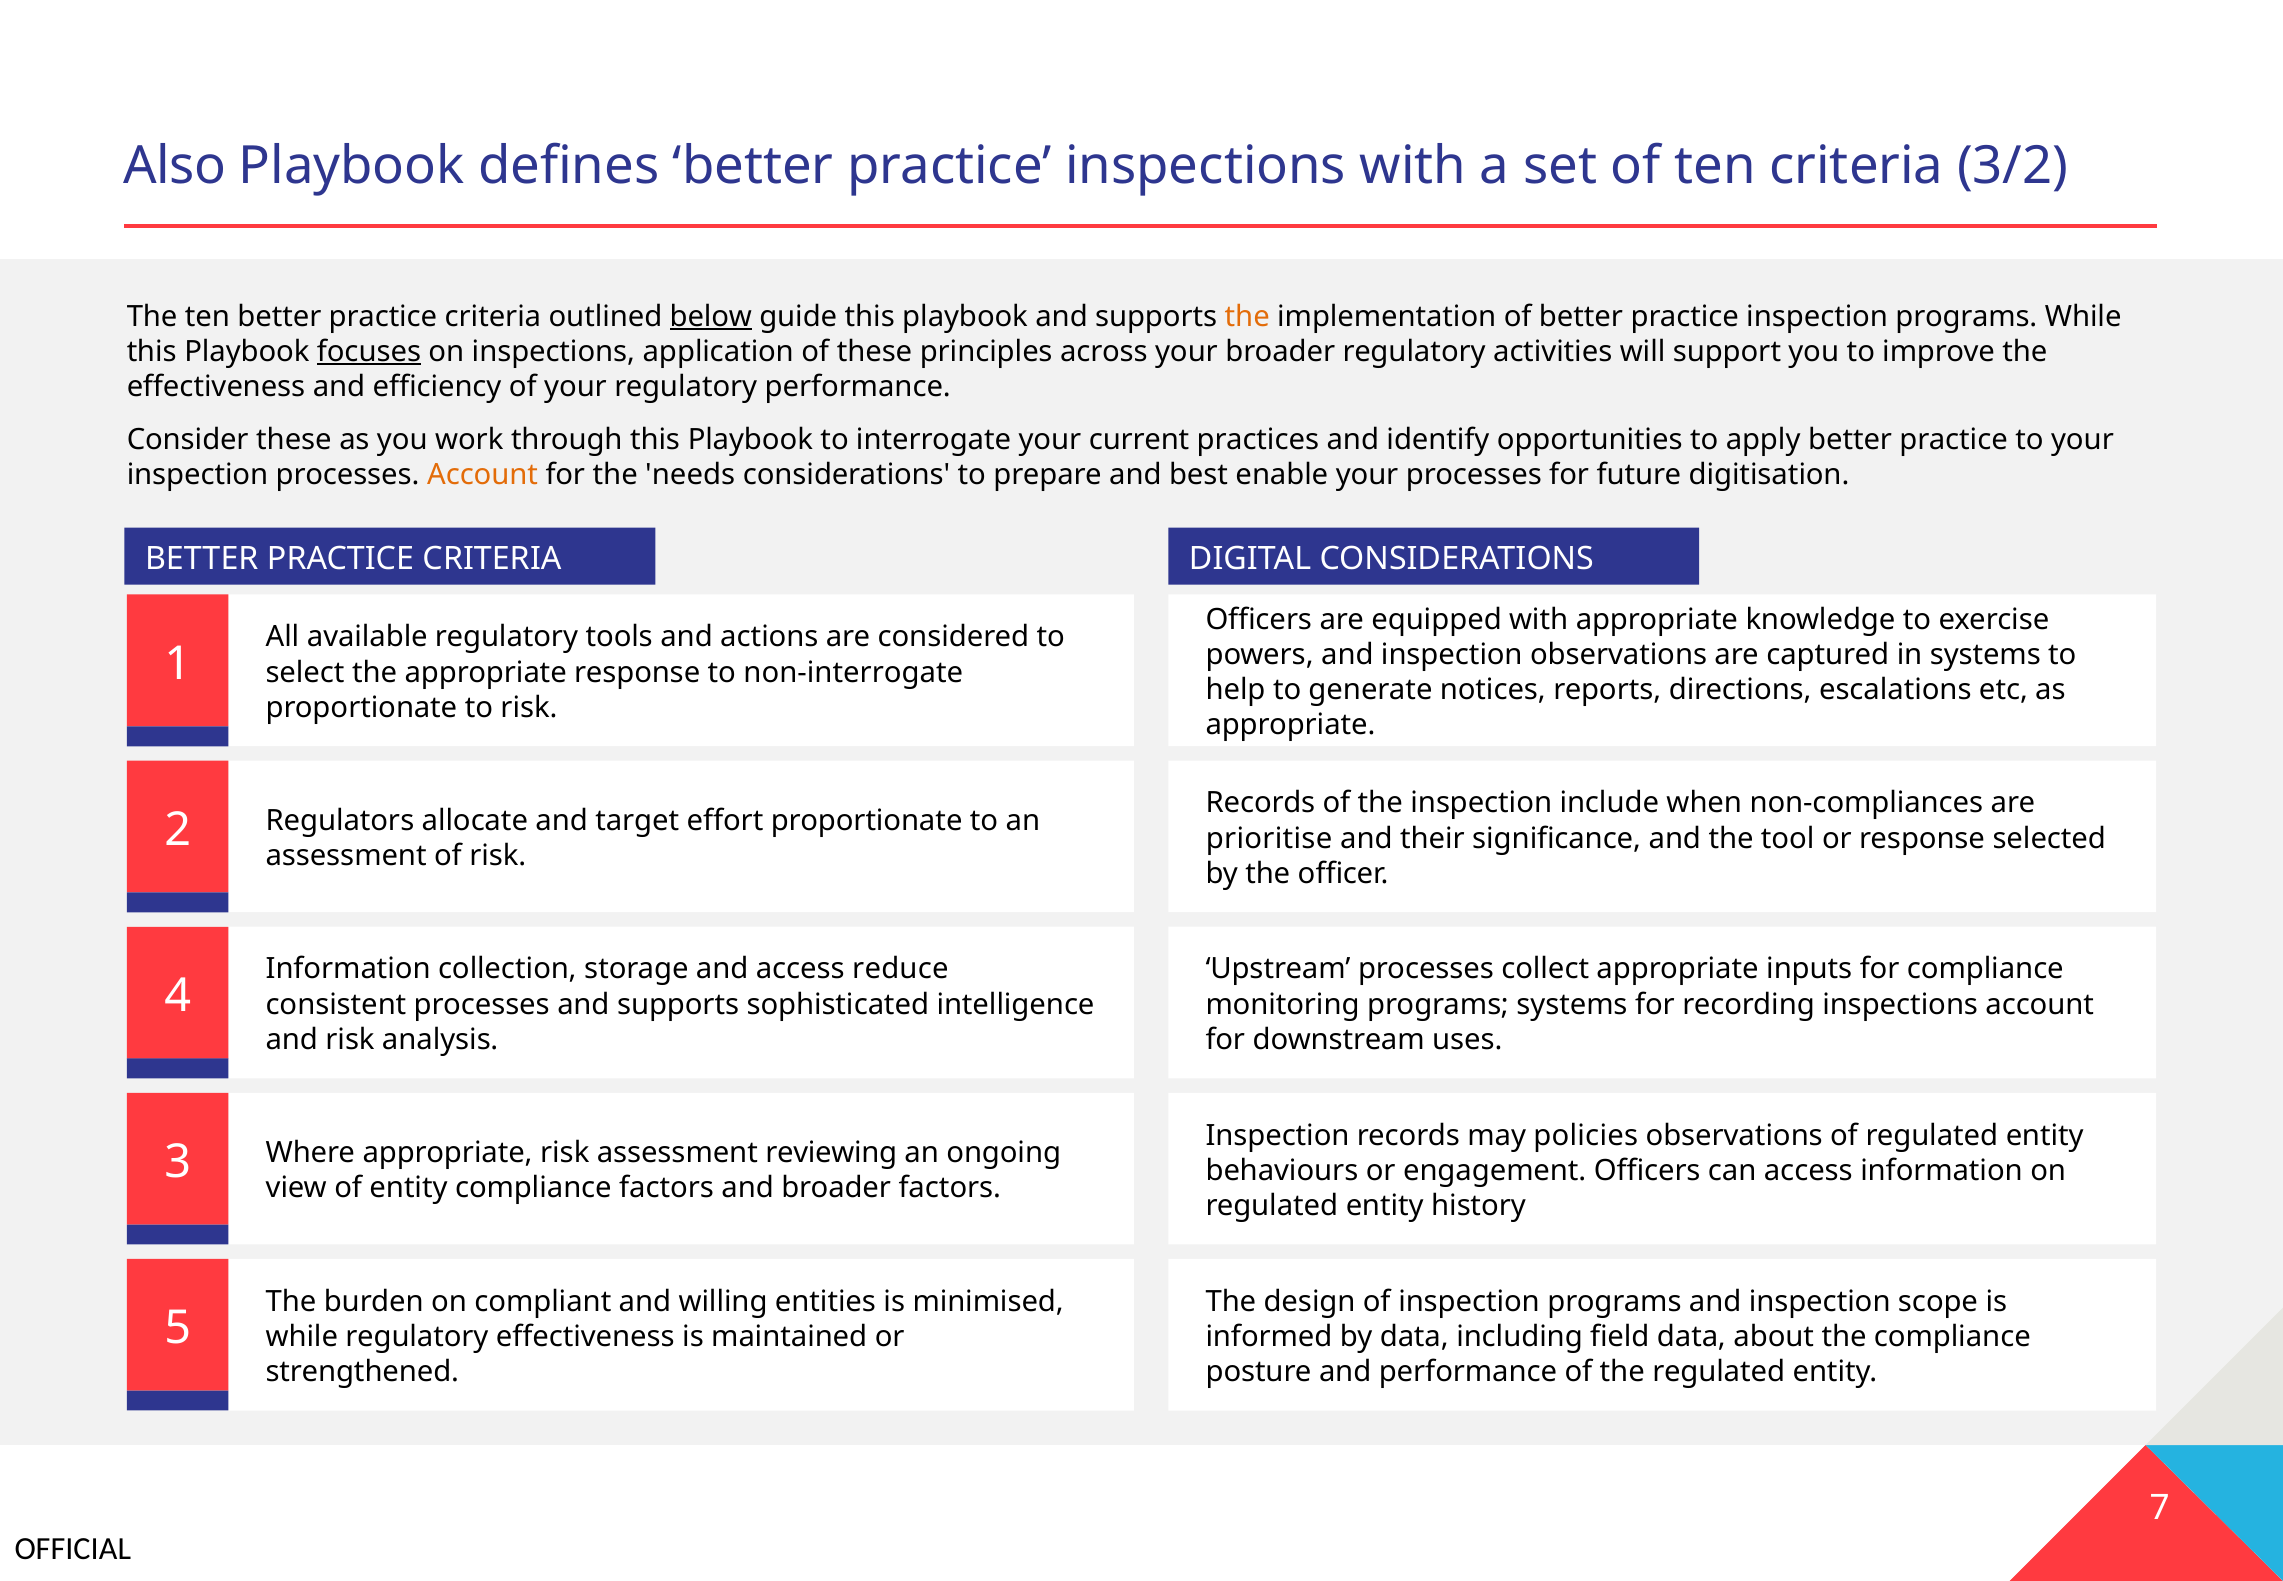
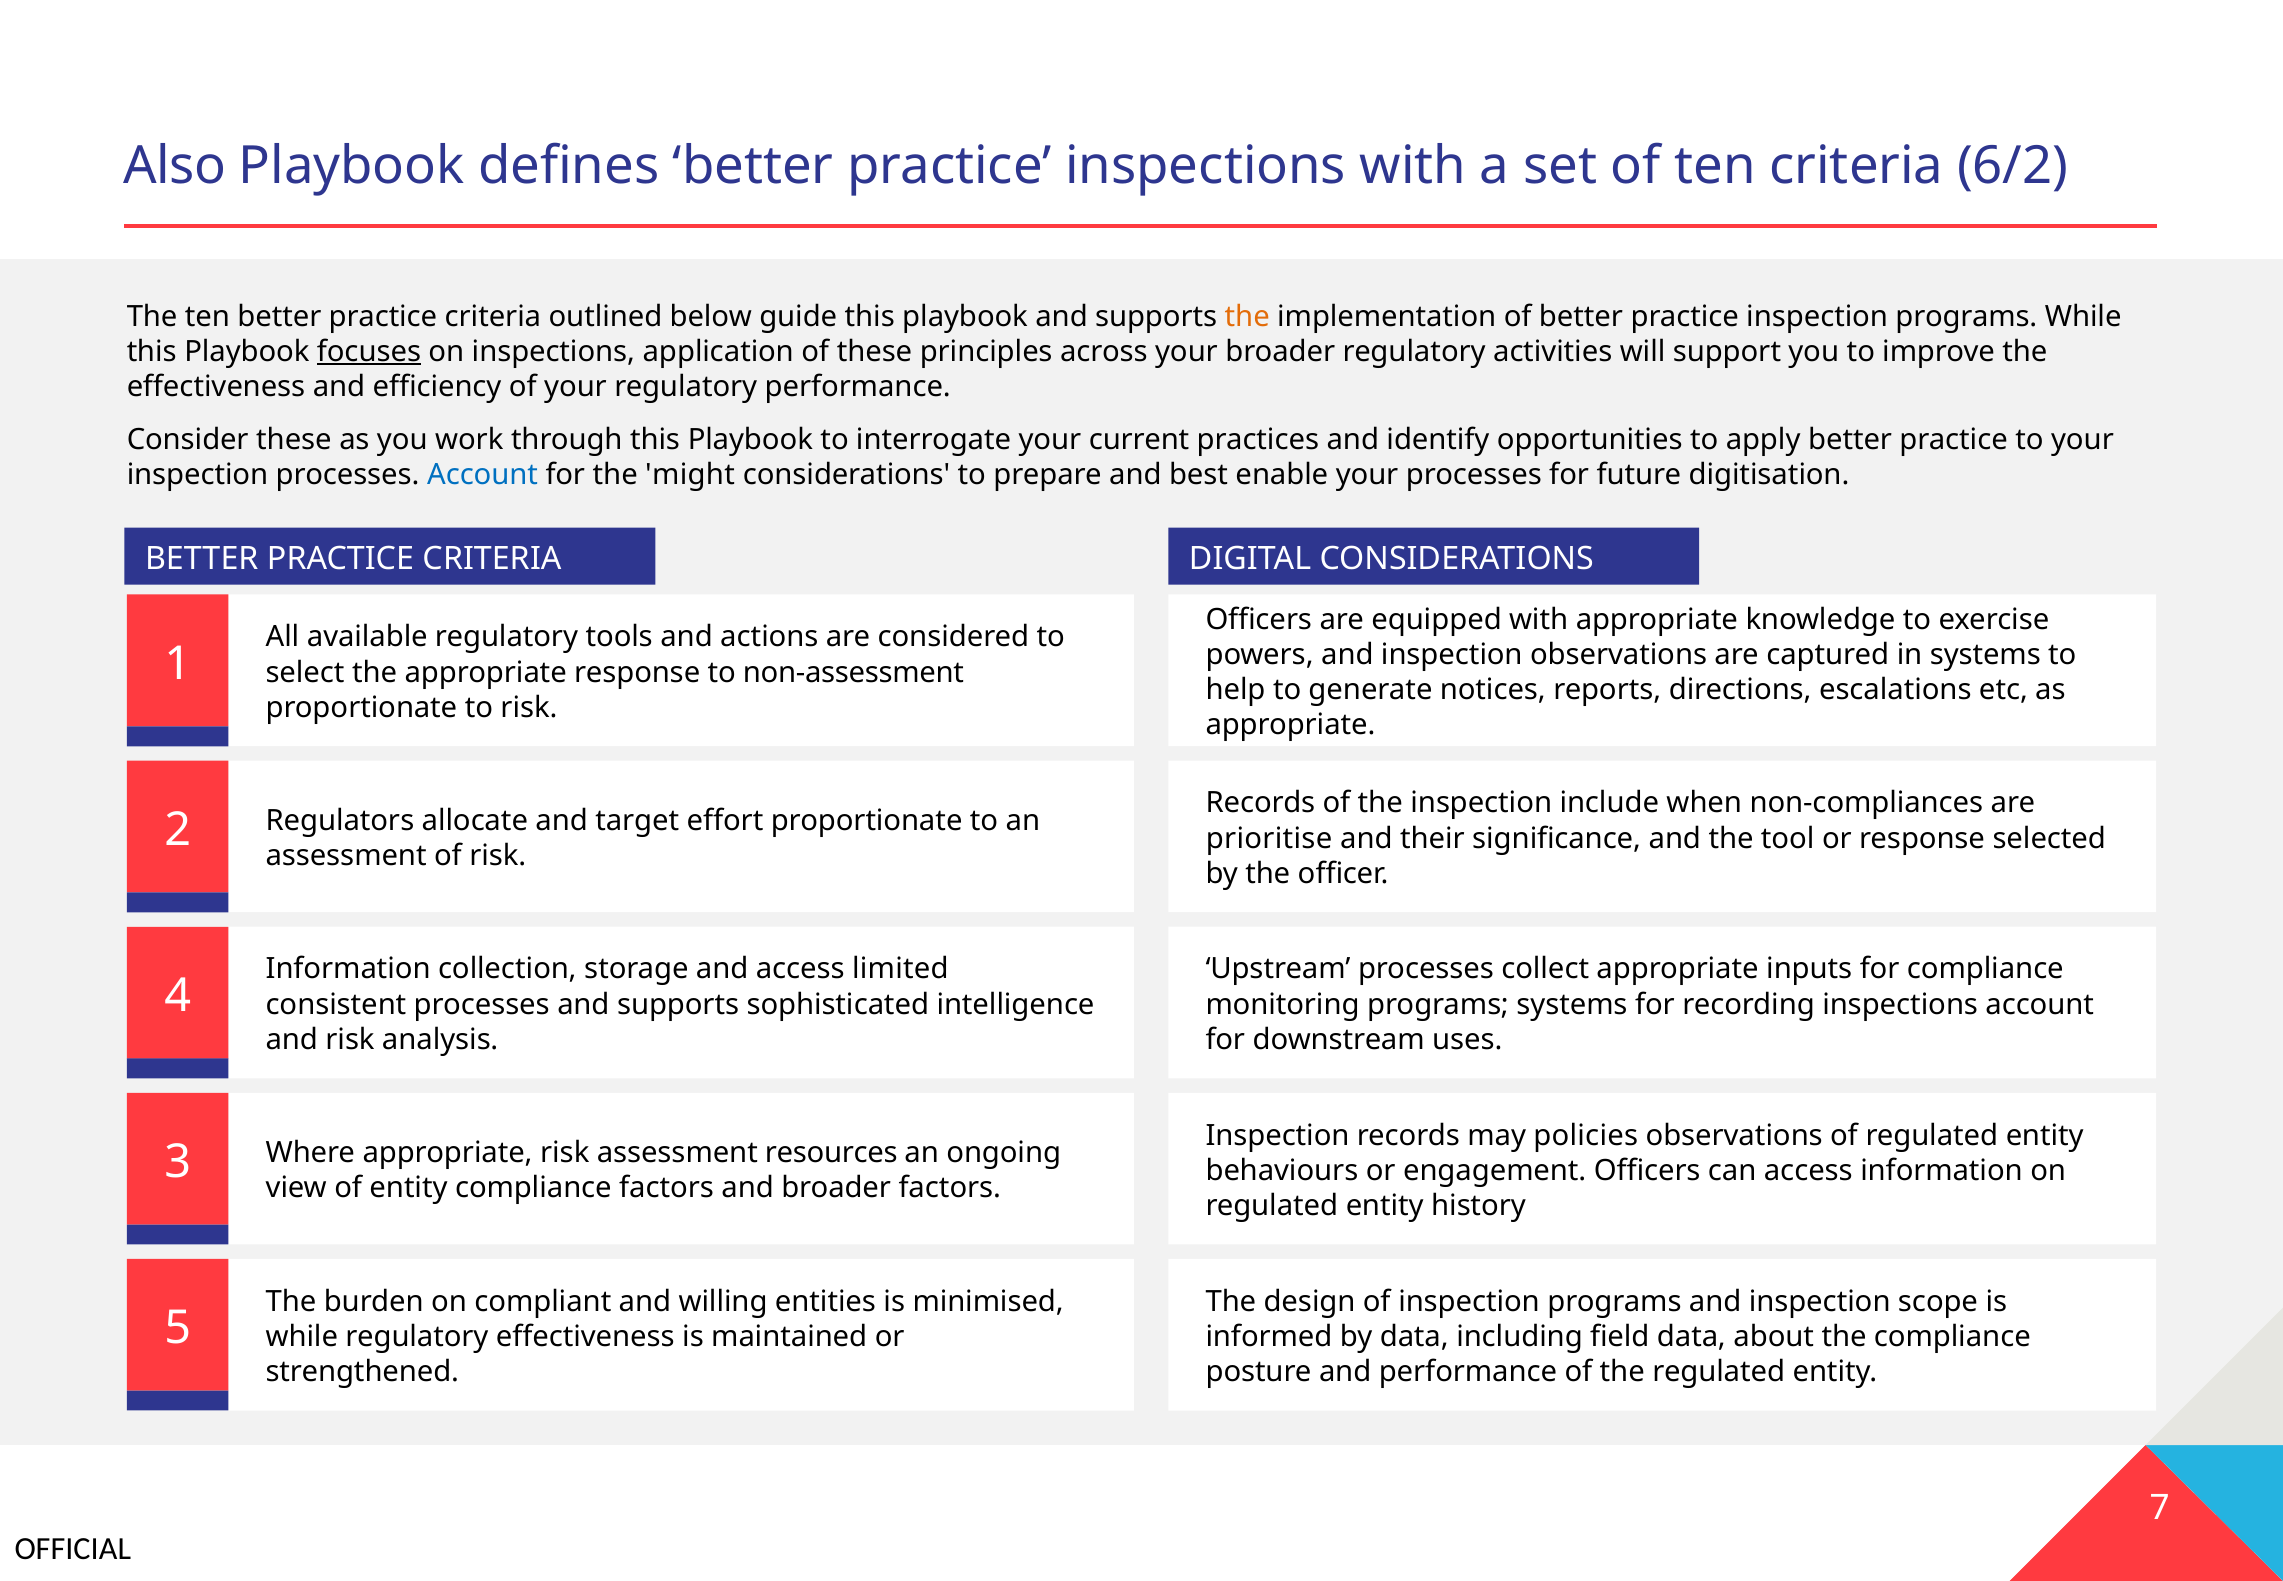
3/2: 3/2 -> 6/2
below underline: present -> none
Account at (483, 475) colour: orange -> blue
needs: needs -> might
non-interrogate: non-interrogate -> non-assessment
reduce: reduce -> limited
reviewing: reviewing -> resources
